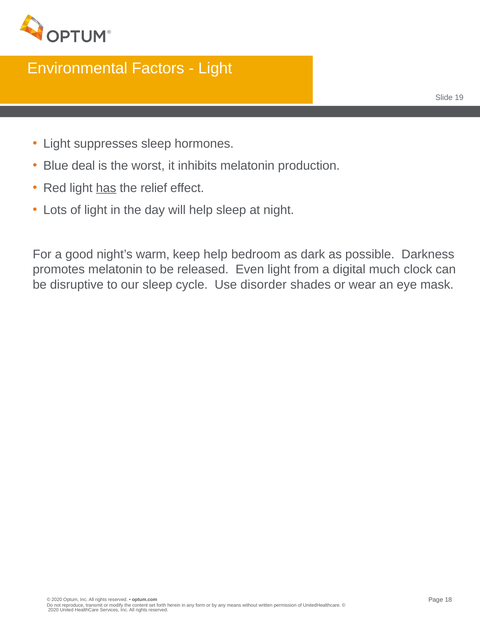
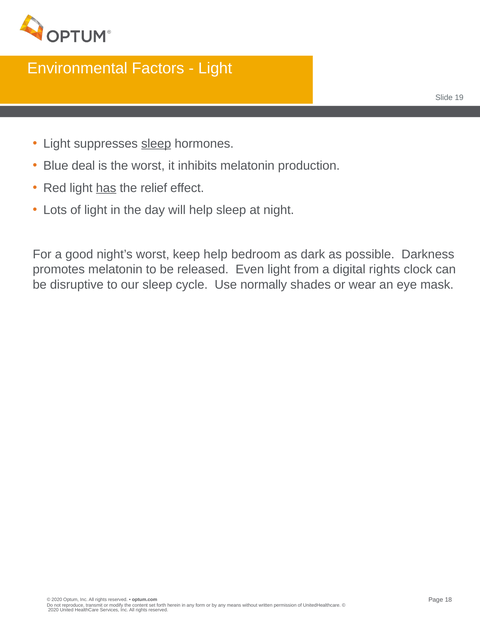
sleep at (156, 143) underline: none -> present
night’s warm: warm -> worst
digital much: much -> rights
disorder: disorder -> normally
